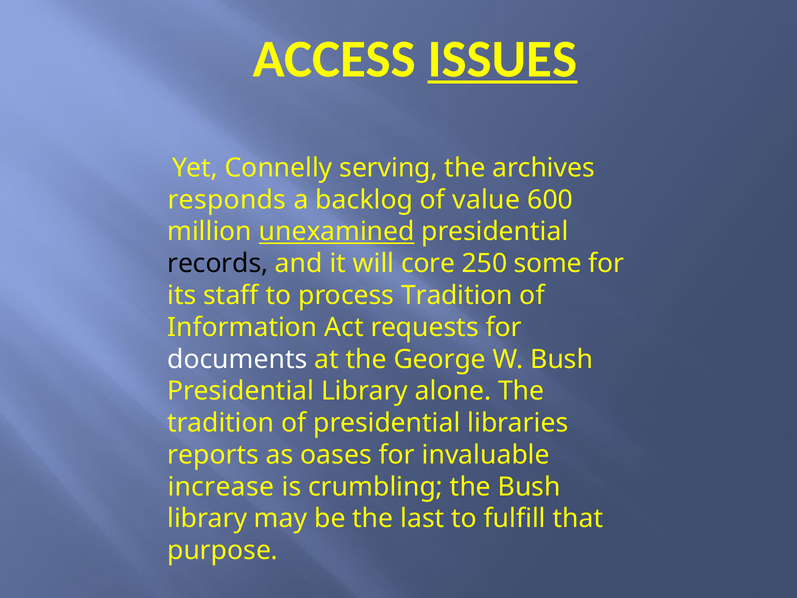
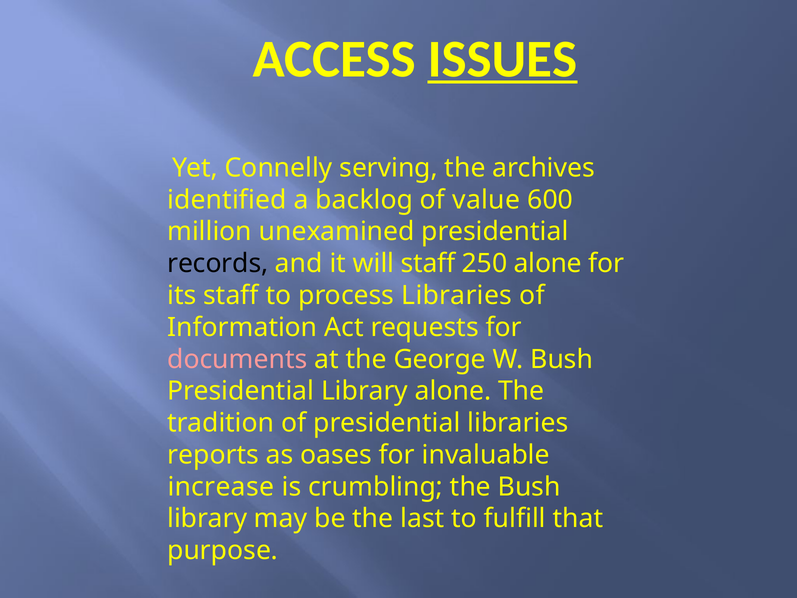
responds: responds -> identified
unexamined underline: present -> none
will core: core -> staff
250 some: some -> alone
process Tradition: Tradition -> Libraries
documents colour: white -> pink
